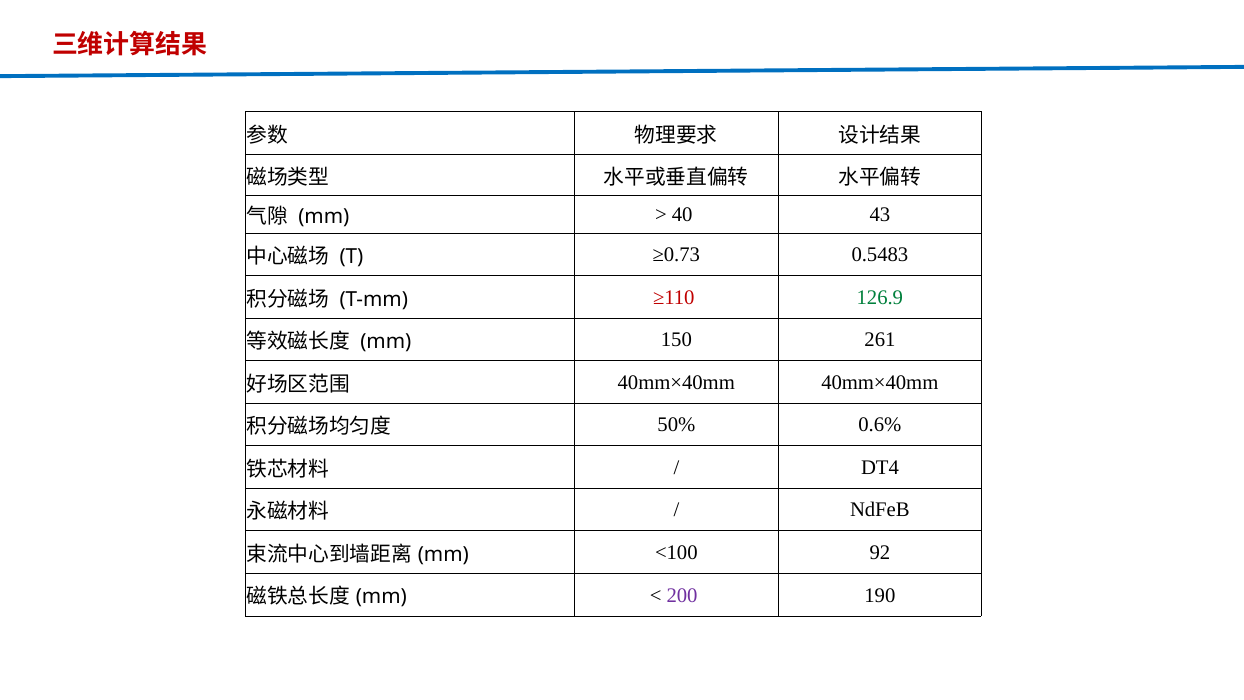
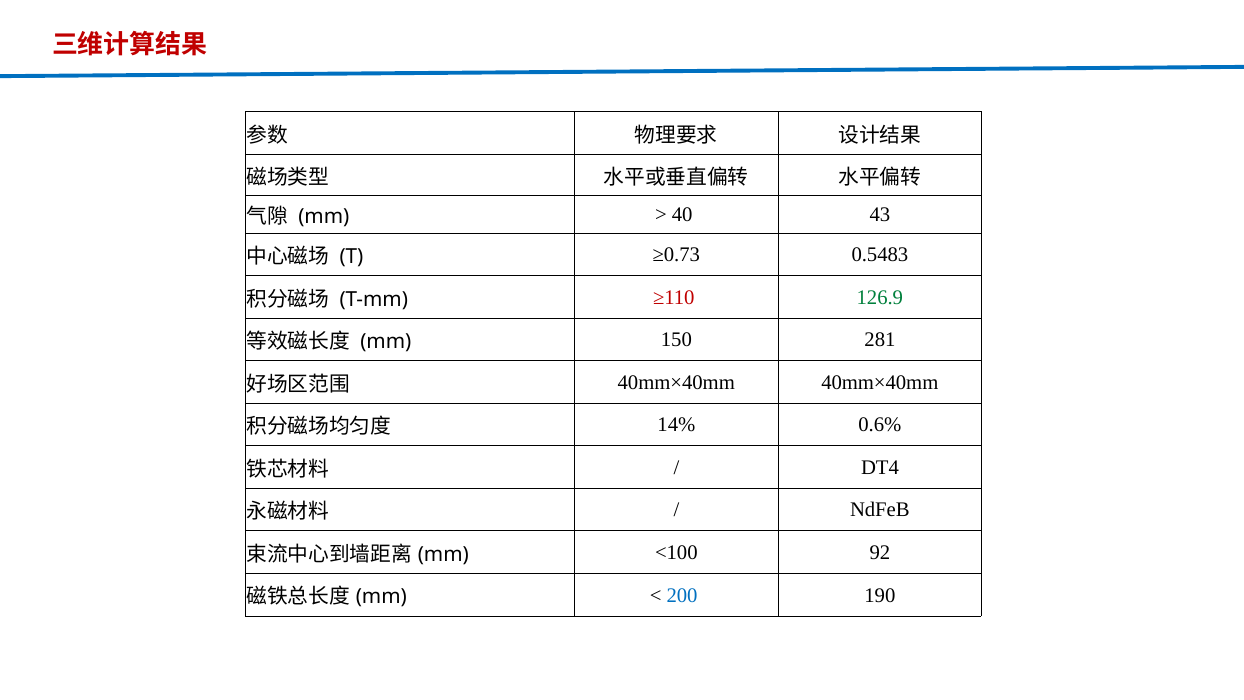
261: 261 -> 281
50%: 50% -> 14%
200 colour: purple -> blue
